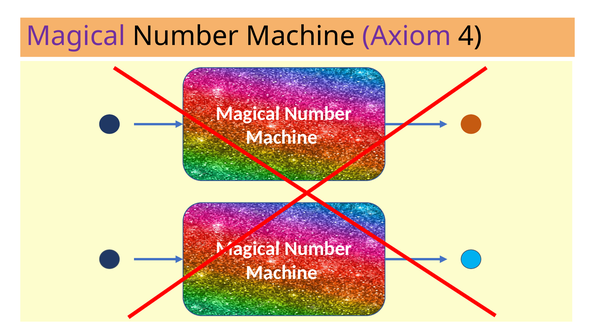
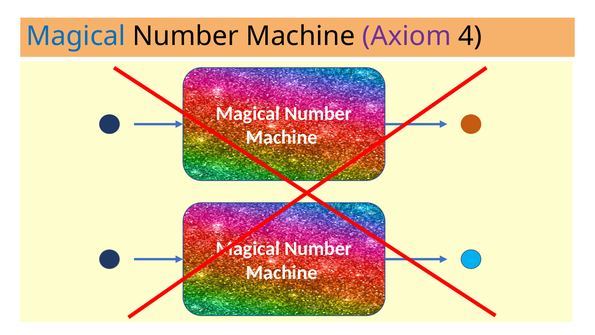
Magical at (76, 36) colour: purple -> blue
